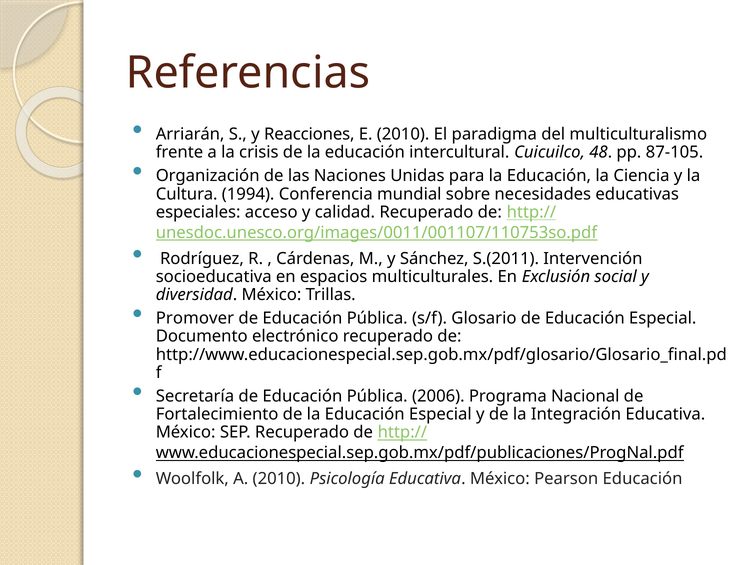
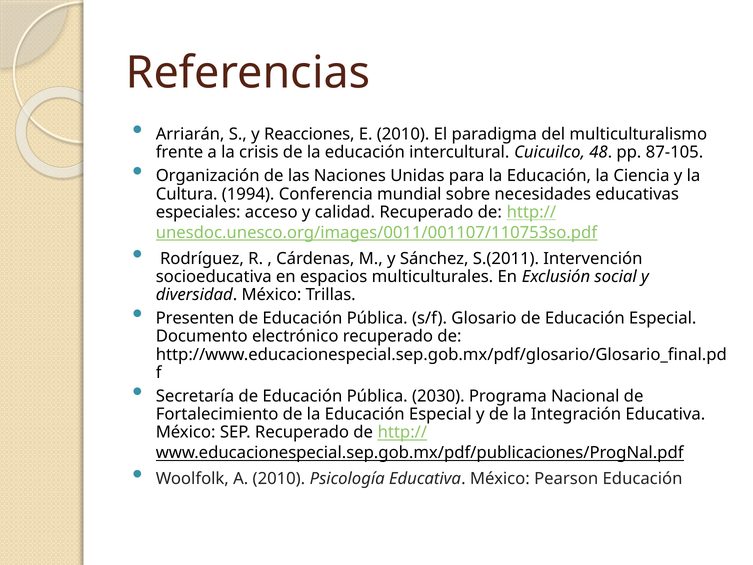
Promover: Promover -> Presenten
2006: 2006 -> 2030
